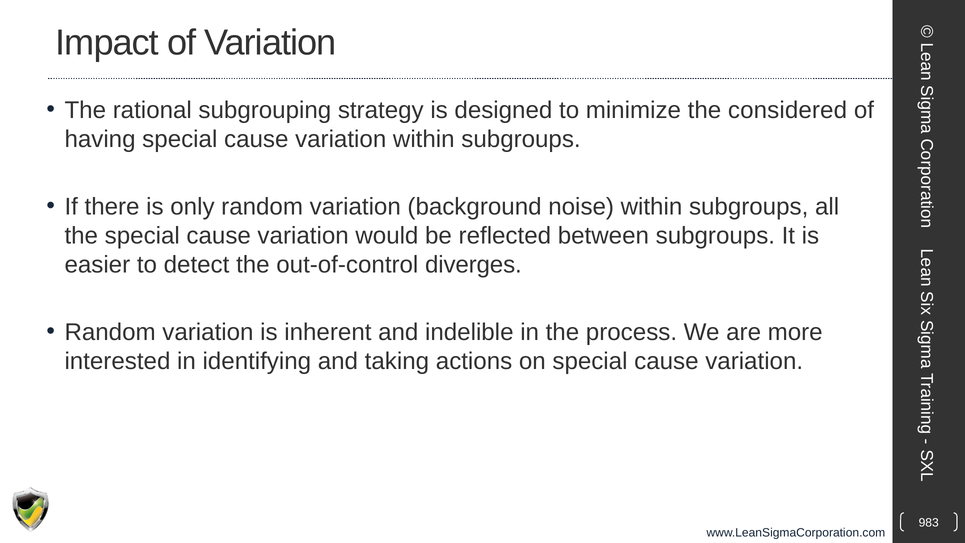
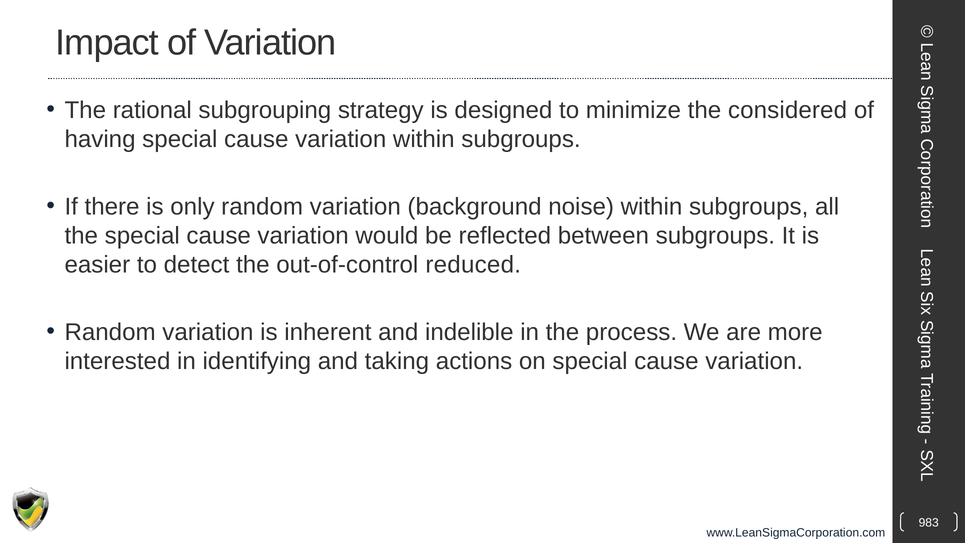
diverges: diverges -> reduced
